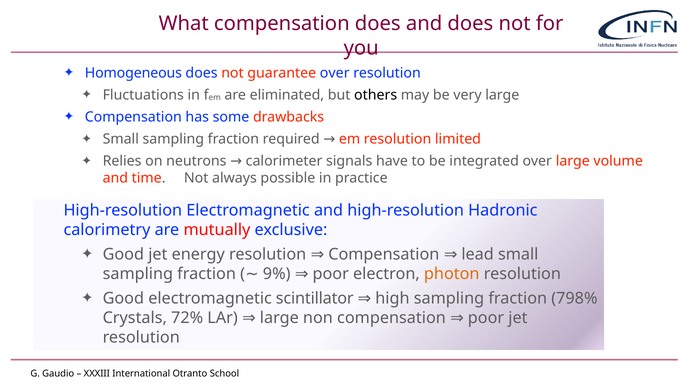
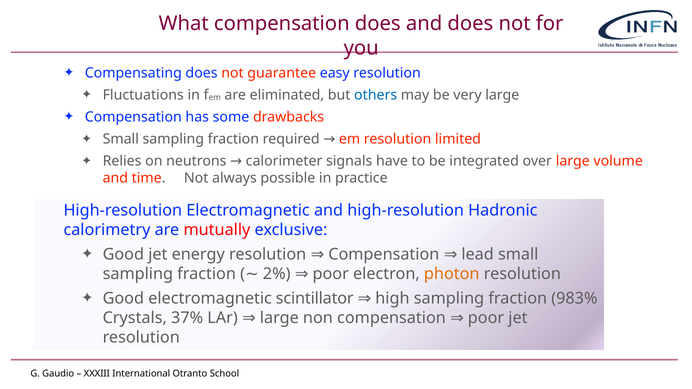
Homogeneous: Homogeneous -> Compensating
guarantee over: over -> easy
others colour: black -> blue
9%: 9% -> 2%
798%: 798% -> 983%
72%: 72% -> 37%
